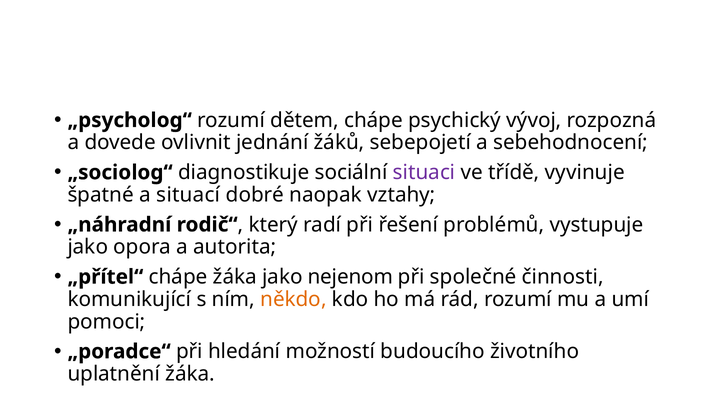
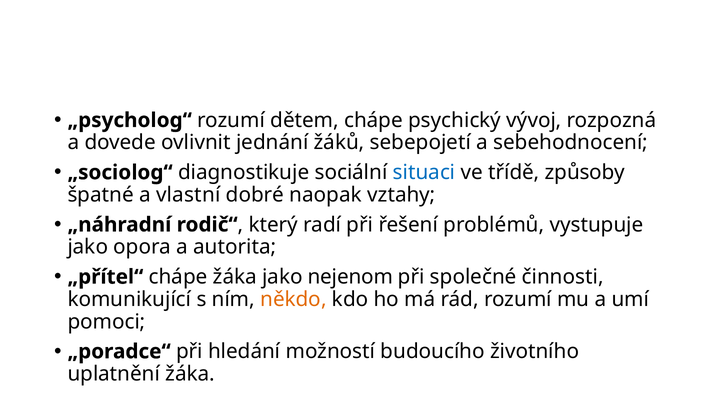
situaci colour: purple -> blue
vyvinuje: vyvinuje -> způsoby
situací: situací -> vlastní
